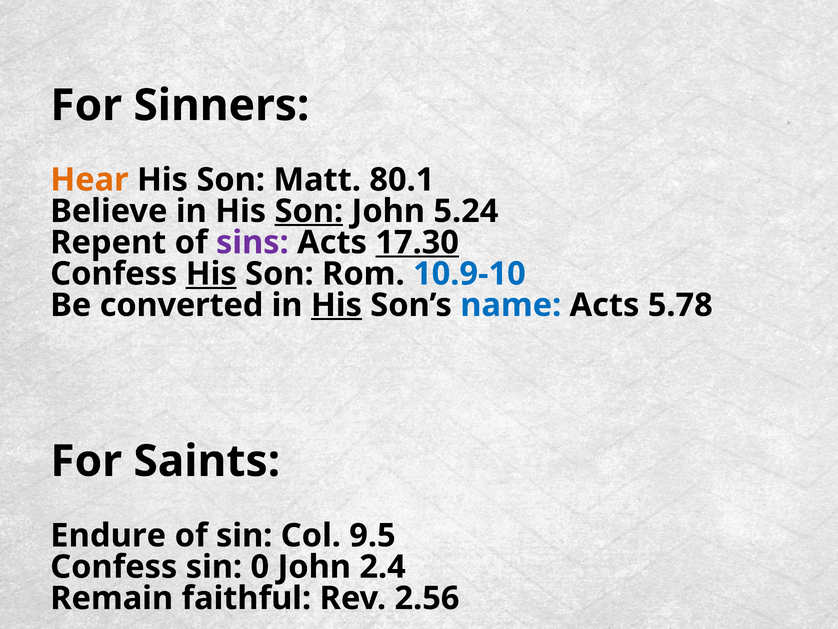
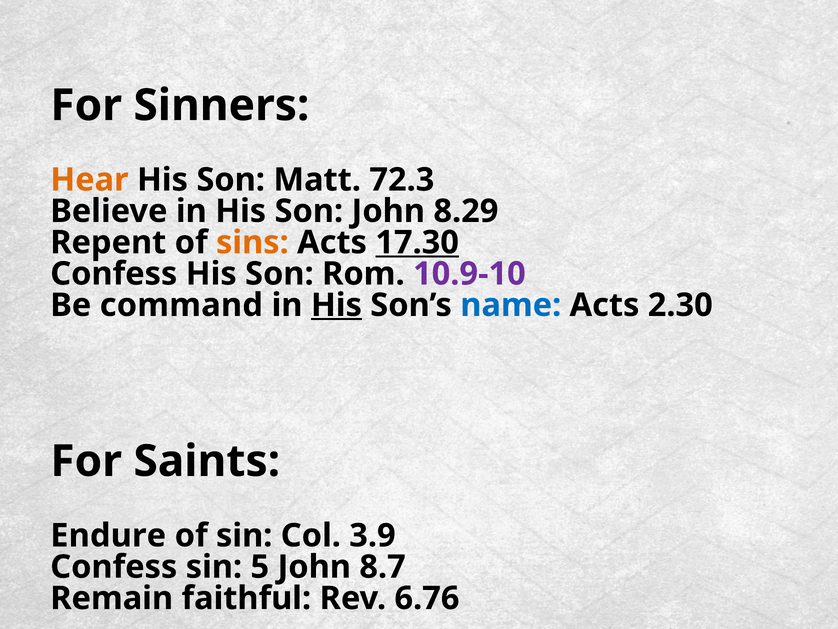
80.1: 80.1 -> 72.3
Son at (309, 211) underline: present -> none
5.24: 5.24 -> 8.29
sins colour: purple -> orange
His at (211, 274) underline: present -> none
10.9-10 colour: blue -> purple
converted: converted -> command
5.78: 5.78 -> 2.30
9.5: 9.5 -> 3.9
0: 0 -> 5
2.4: 2.4 -> 8.7
2.56: 2.56 -> 6.76
